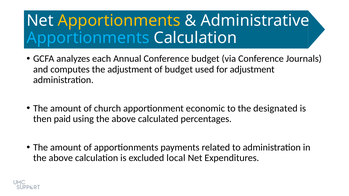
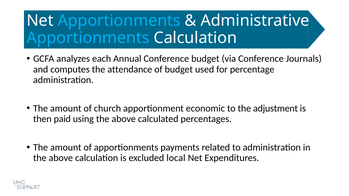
Apportionments at (119, 21) colour: yellow -> light blue
the adjustment: adjustment -> attendance
for adjustment: adjustment -> percentage
designated: designated -> adjustment
